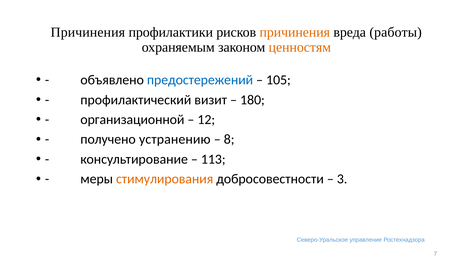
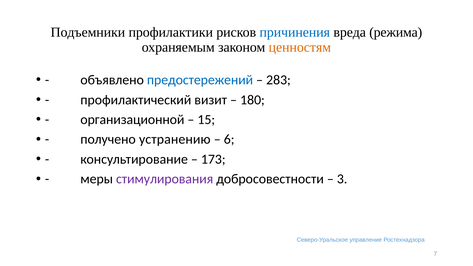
Причинения at (88, 32): Причинения -> Подъемники
причинения at (295, 32) colour: orange -> blue
работы: работы -> режима
105: 105 -> 283
12: 12 -> 15
8: 8 -> 6
113: 113 -> 173
стимулирования colour: orange -> purple
